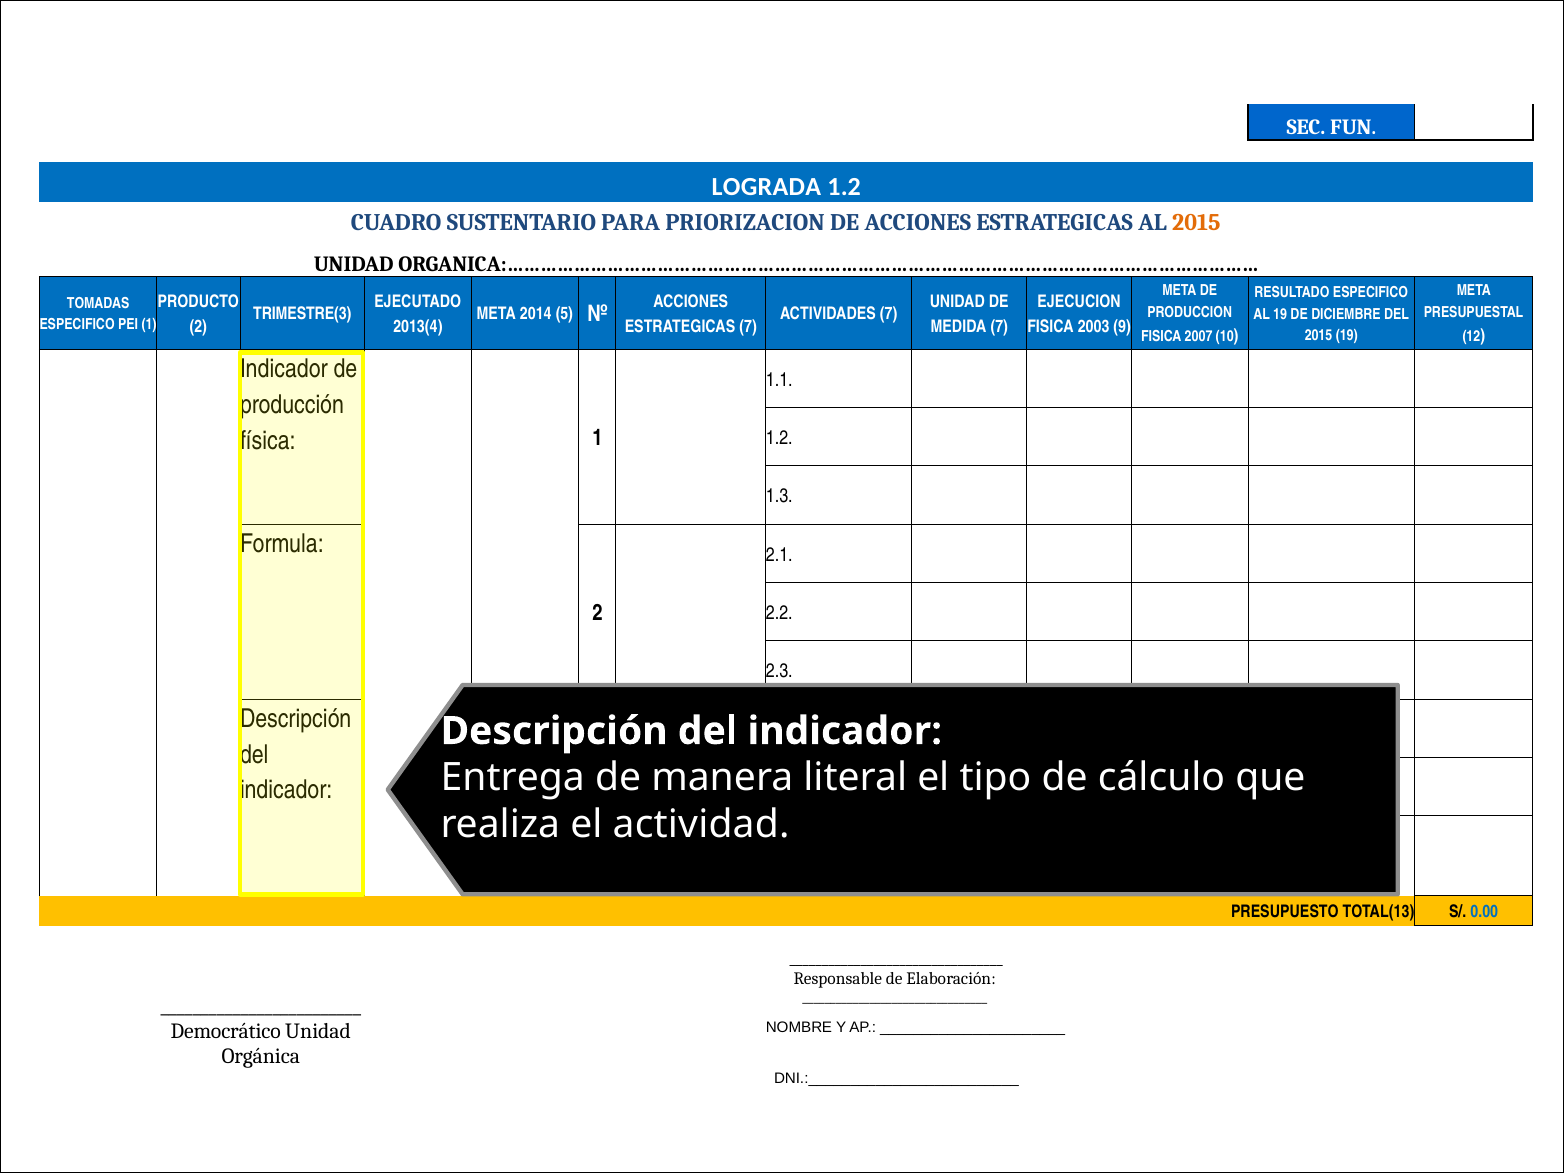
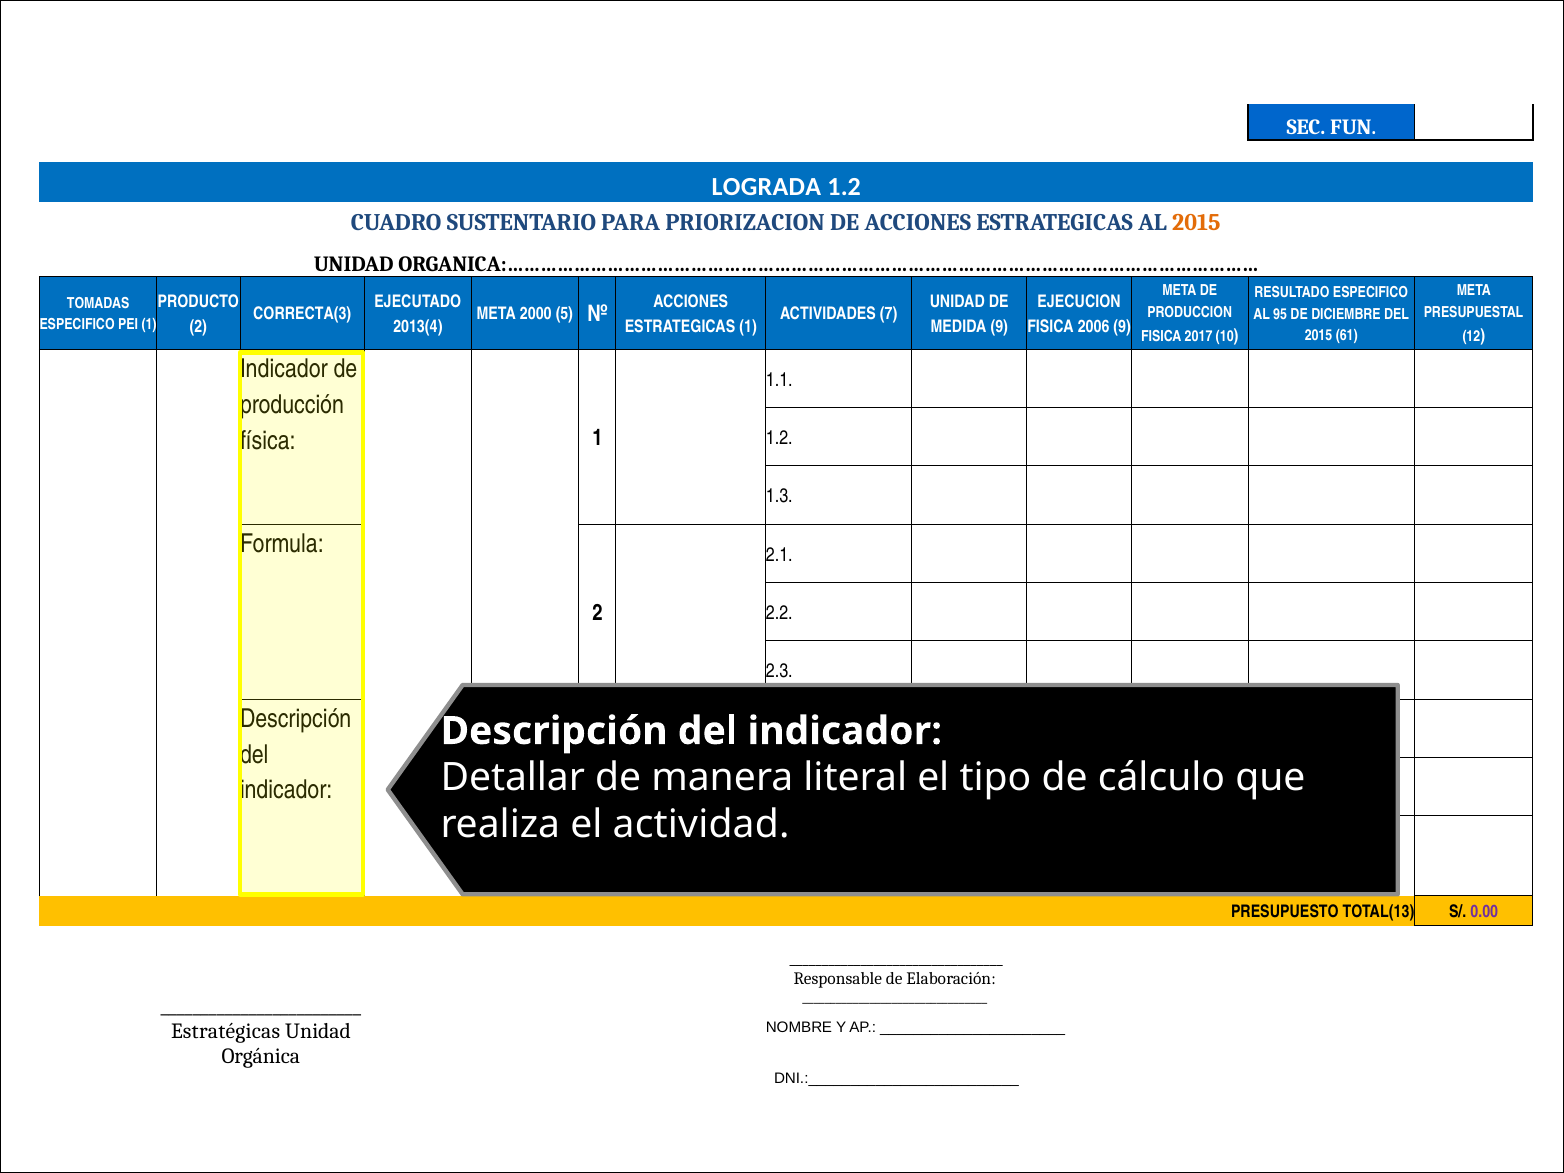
TRIMESTRE(3: TRIMESTRE(3 -> CORRECTA(3
2014: 2014 -> 2000
AL 19: 19 -> 95
ESTRATEGICAS 7: 7 -> 1
MEDIDA 7: 7 -> 9
2003: 2003 -> 2006
2015 19: 19 -> 61
2007: 2007 -> 2017
Entrega: Entrega -> Detallar
0.00 colour: blue -> purple
Democrático: Democrático -> Estratégicas
